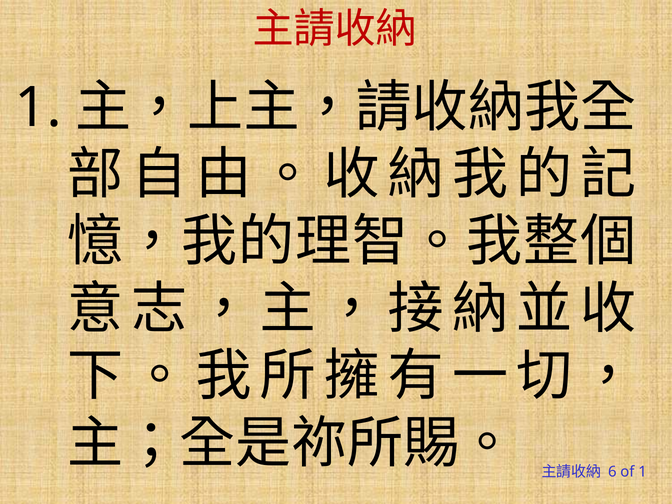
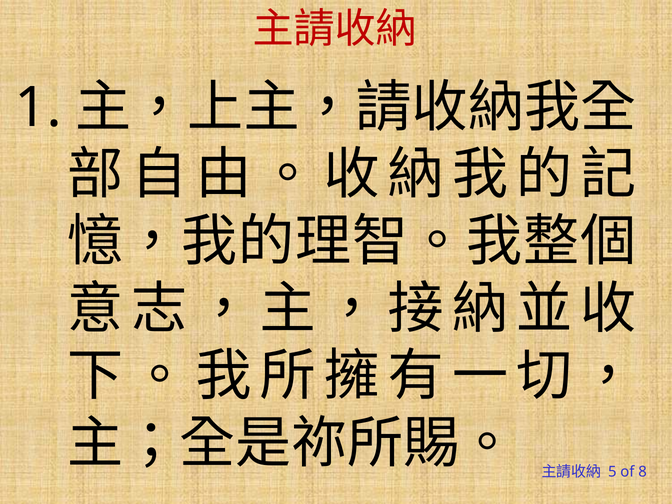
6: 6 -> 5
of 1: 1 -> 8
